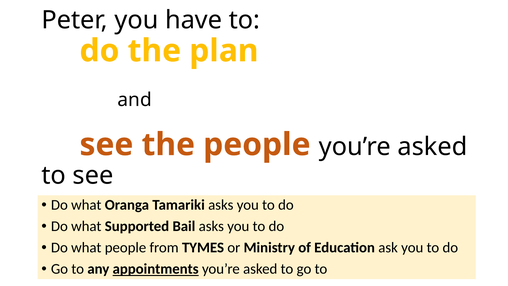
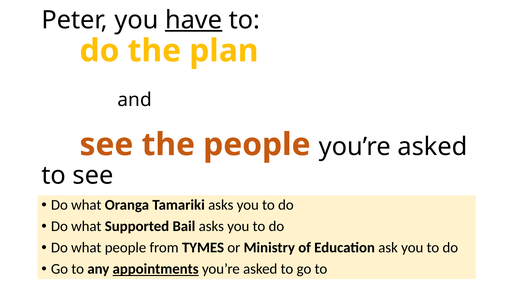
have underline: none -> present
